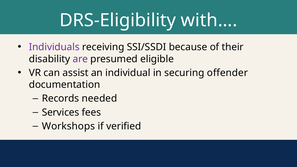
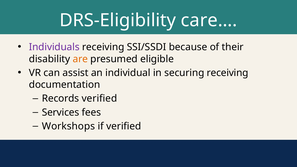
with…: with… -> care…
are colour: purple -> orange
securing offender: offender -> receiving
Records needed: needed -> verified
